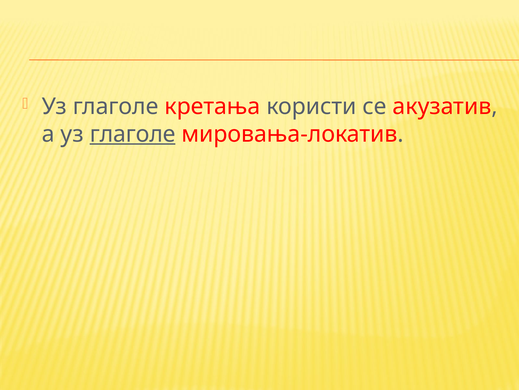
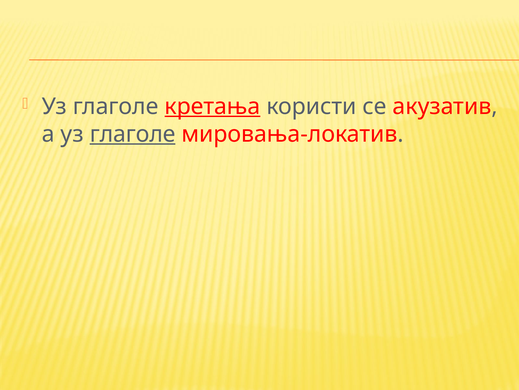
кретања underline: none -> present
